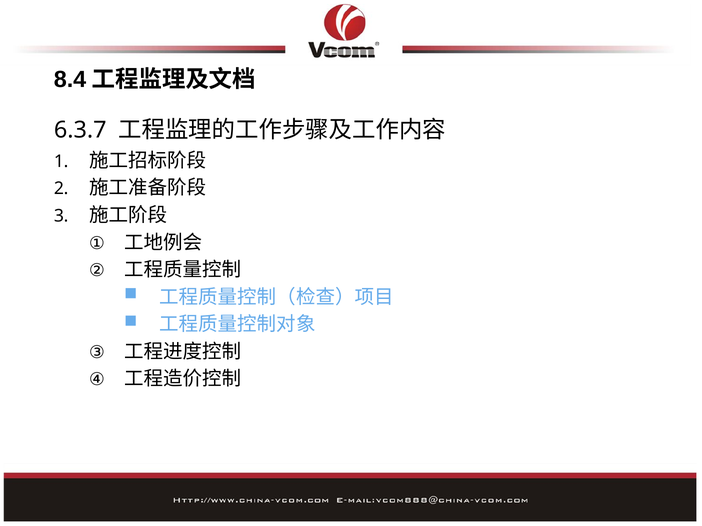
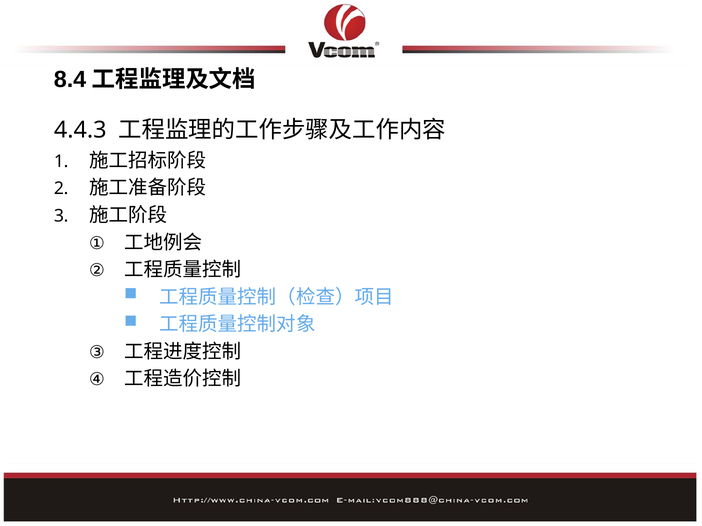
6.3.7: 6.3.7 -> 4.4.3
